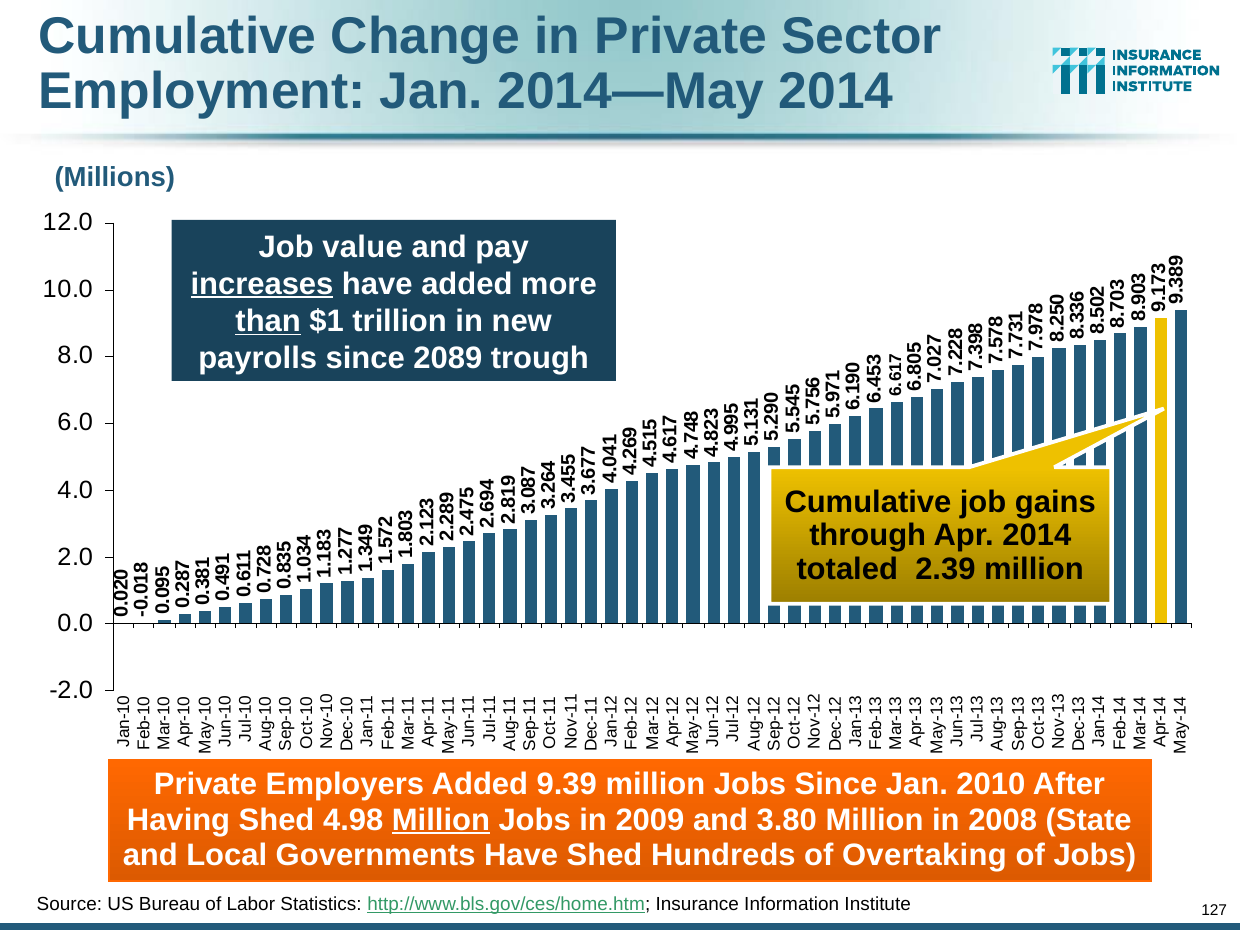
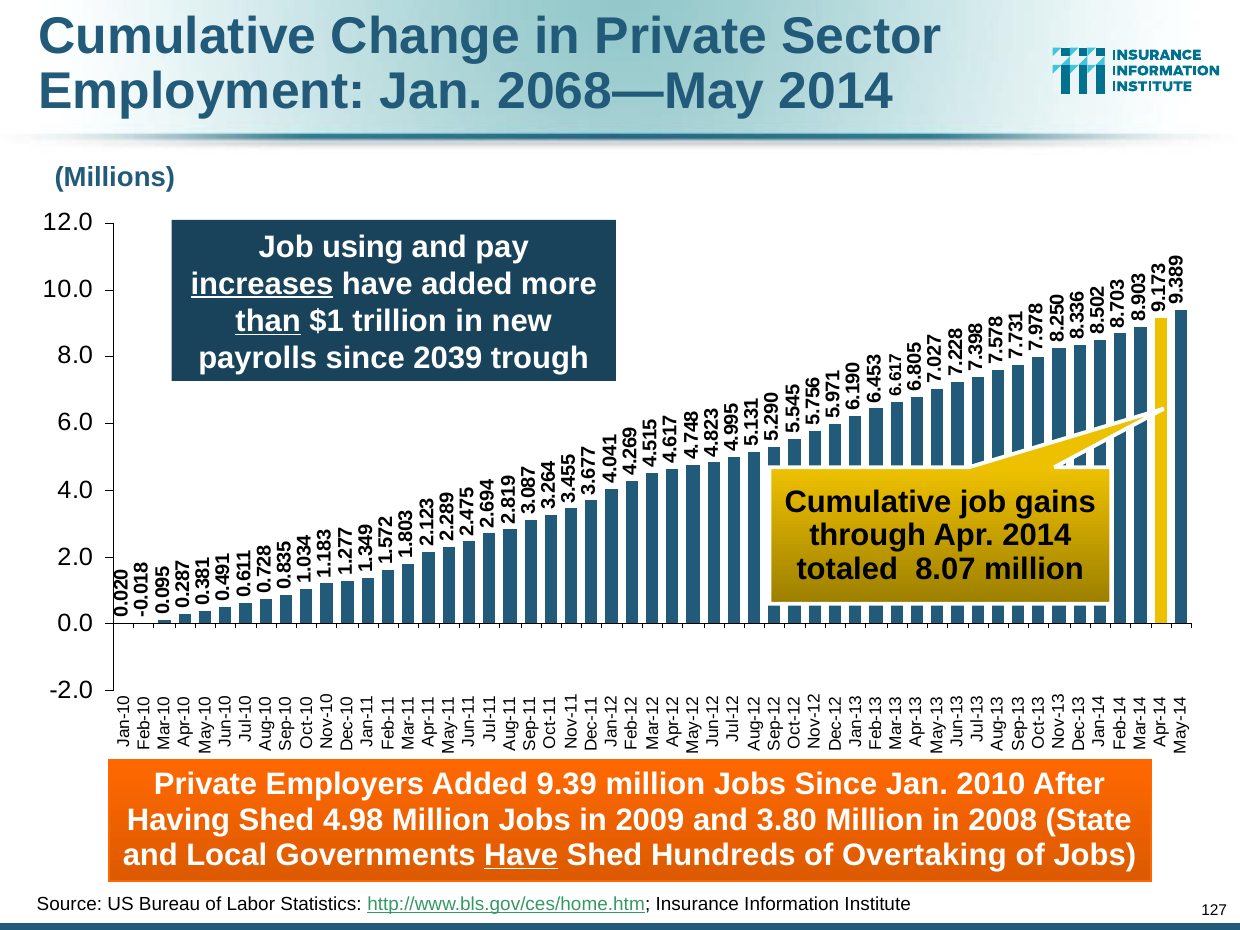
2014—May: 2014—May -> 2068—May
value: value -> using
2089: 2089 -> 2039
2.39: 2.39 -> 8.07
Million at (441, 820) underline: present -> none
Have at (521, 855) underline: none -> present
